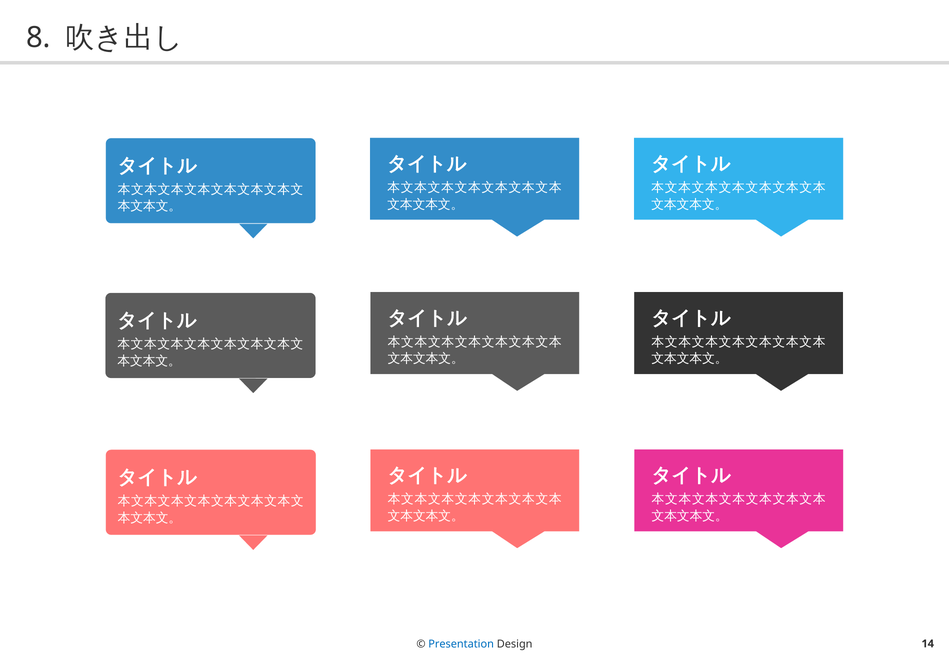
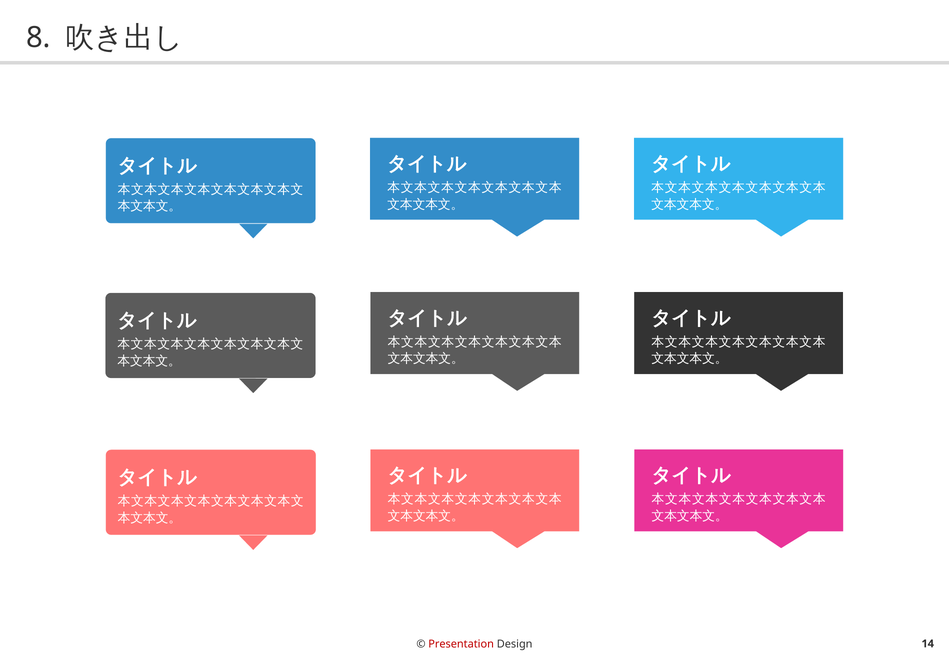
Presentation colour: blue -> red
